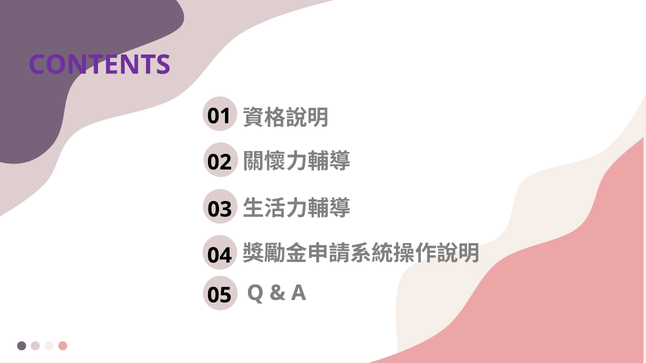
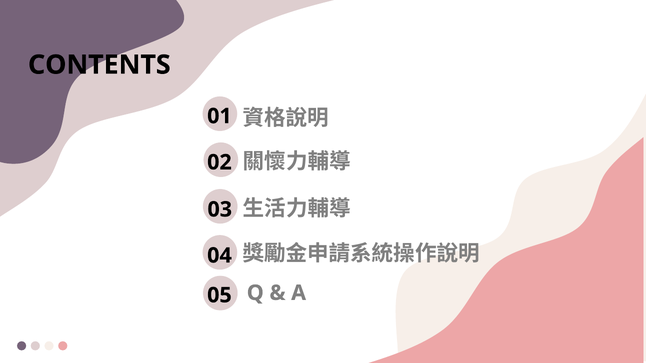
CONTENTS colour: purple -> black
